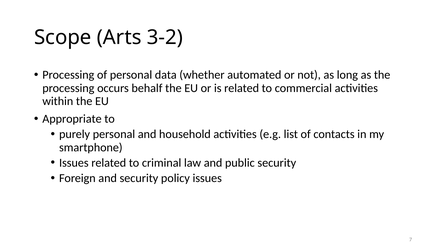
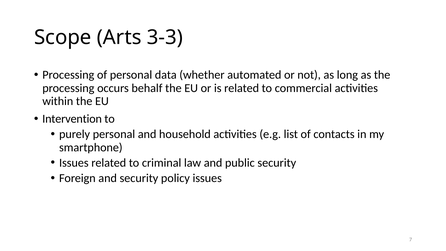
3-2: 3-2 -> 3-3
Appropriate: Appropriate -> Intervention
